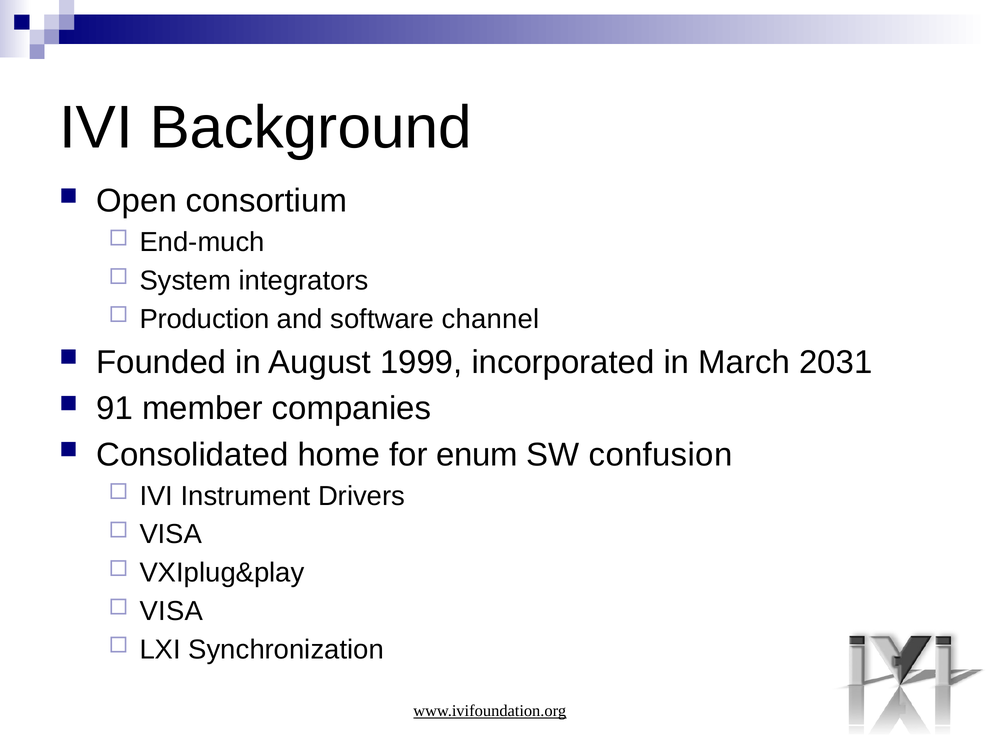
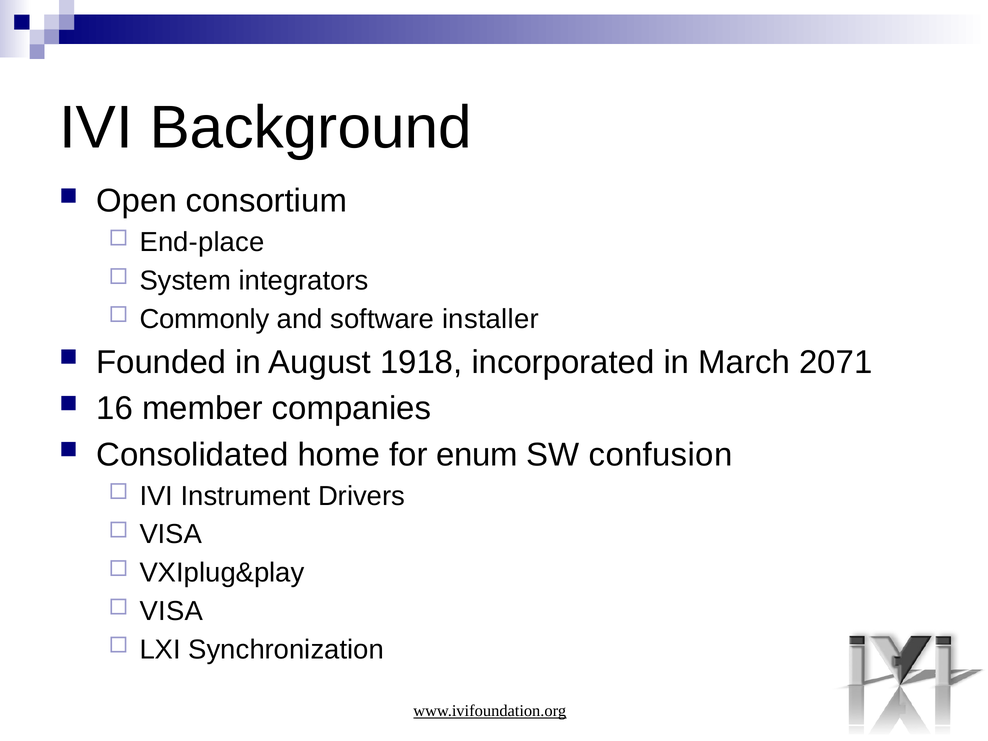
End-much: End-much -> End-place
Production: Production -> Commonly
channel: channel -> installer
1999: 1999 -> 1918
2031: 2031 -> 2071
91: 91 -> 16
